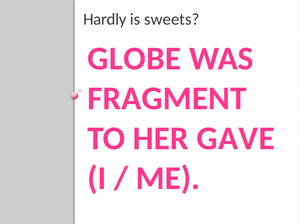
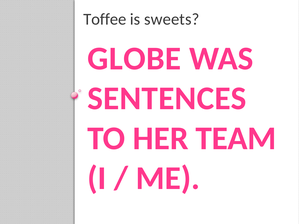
Hardly: Hardly -> Toffee
FRAGMENT: FRAGMENT -> SENTENCES
GAVE: GAVE -> TEAM
